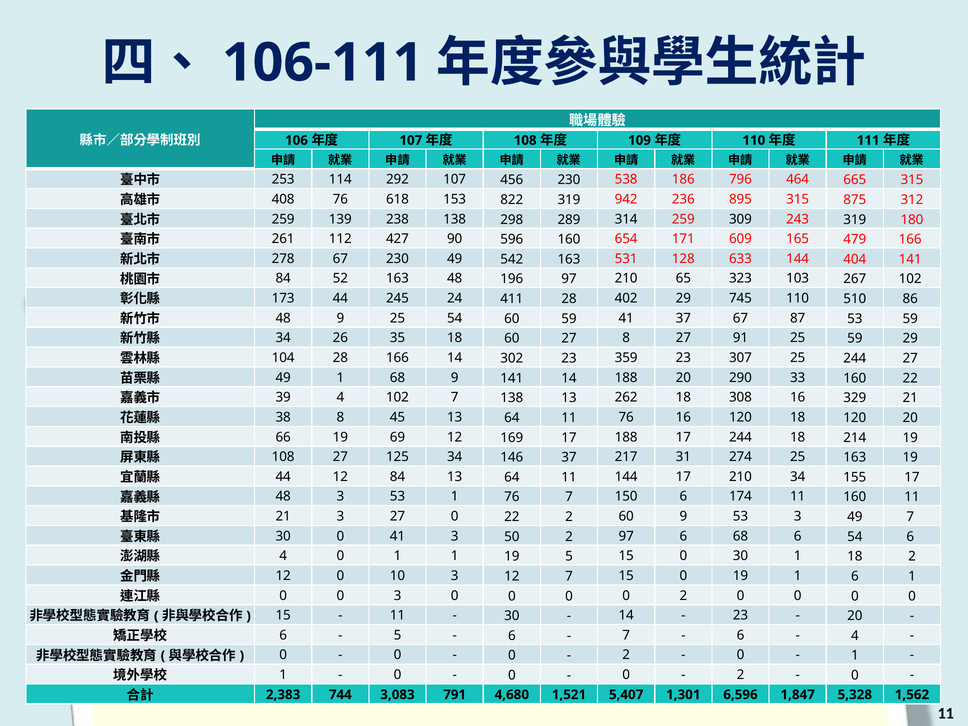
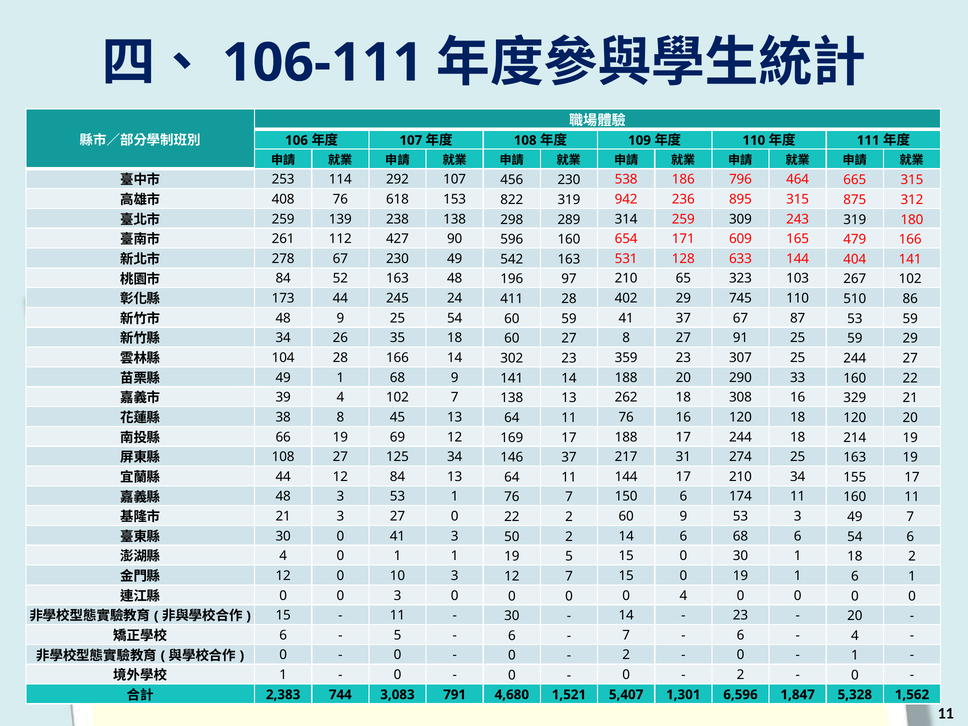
2 97: 97 -> 14
0 2: 2 -> 4
